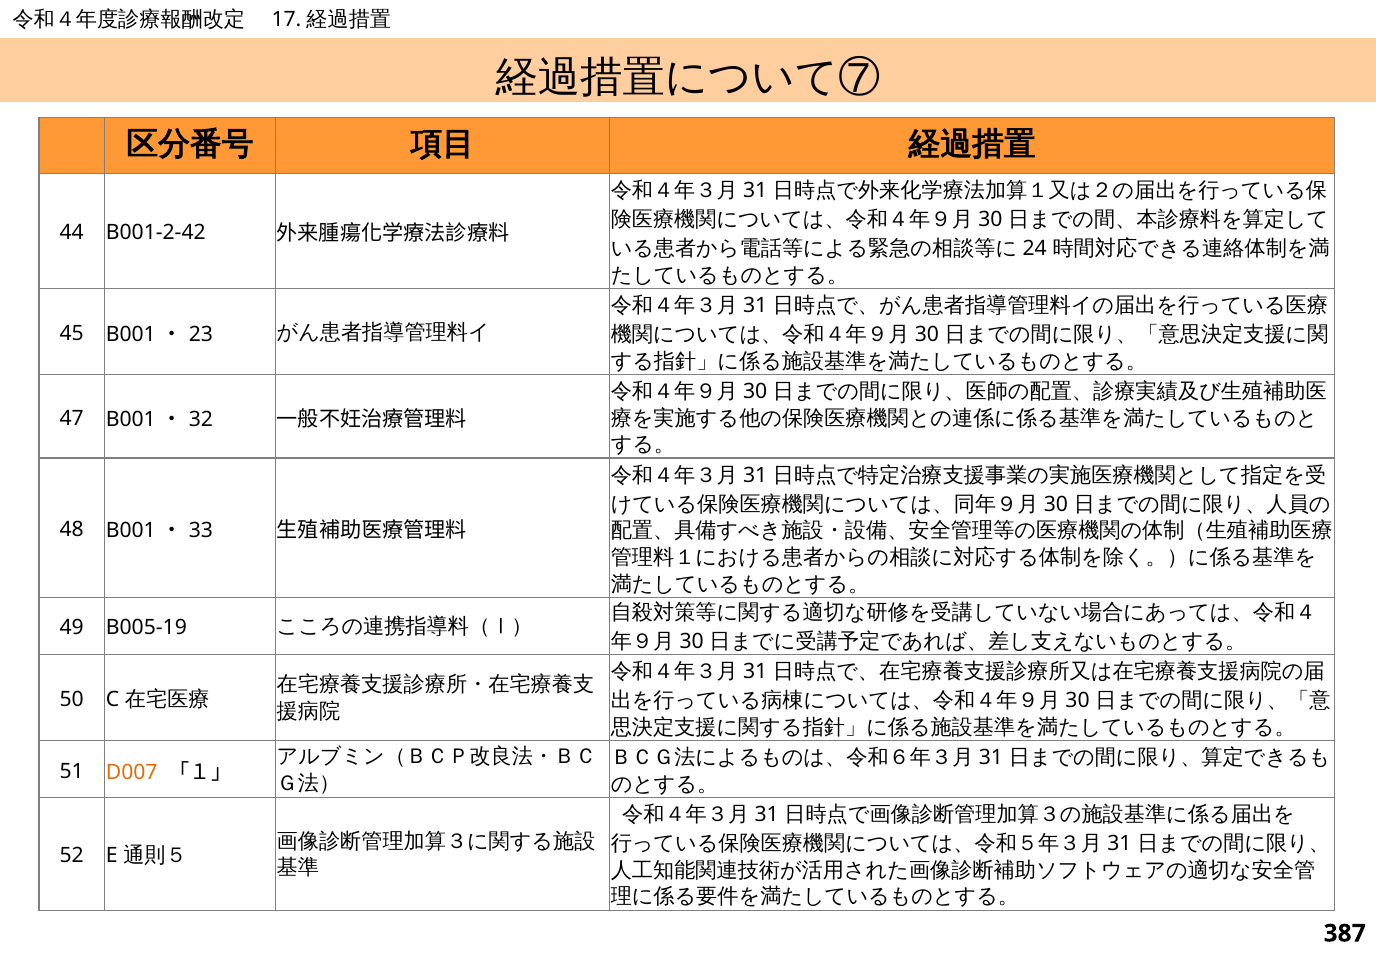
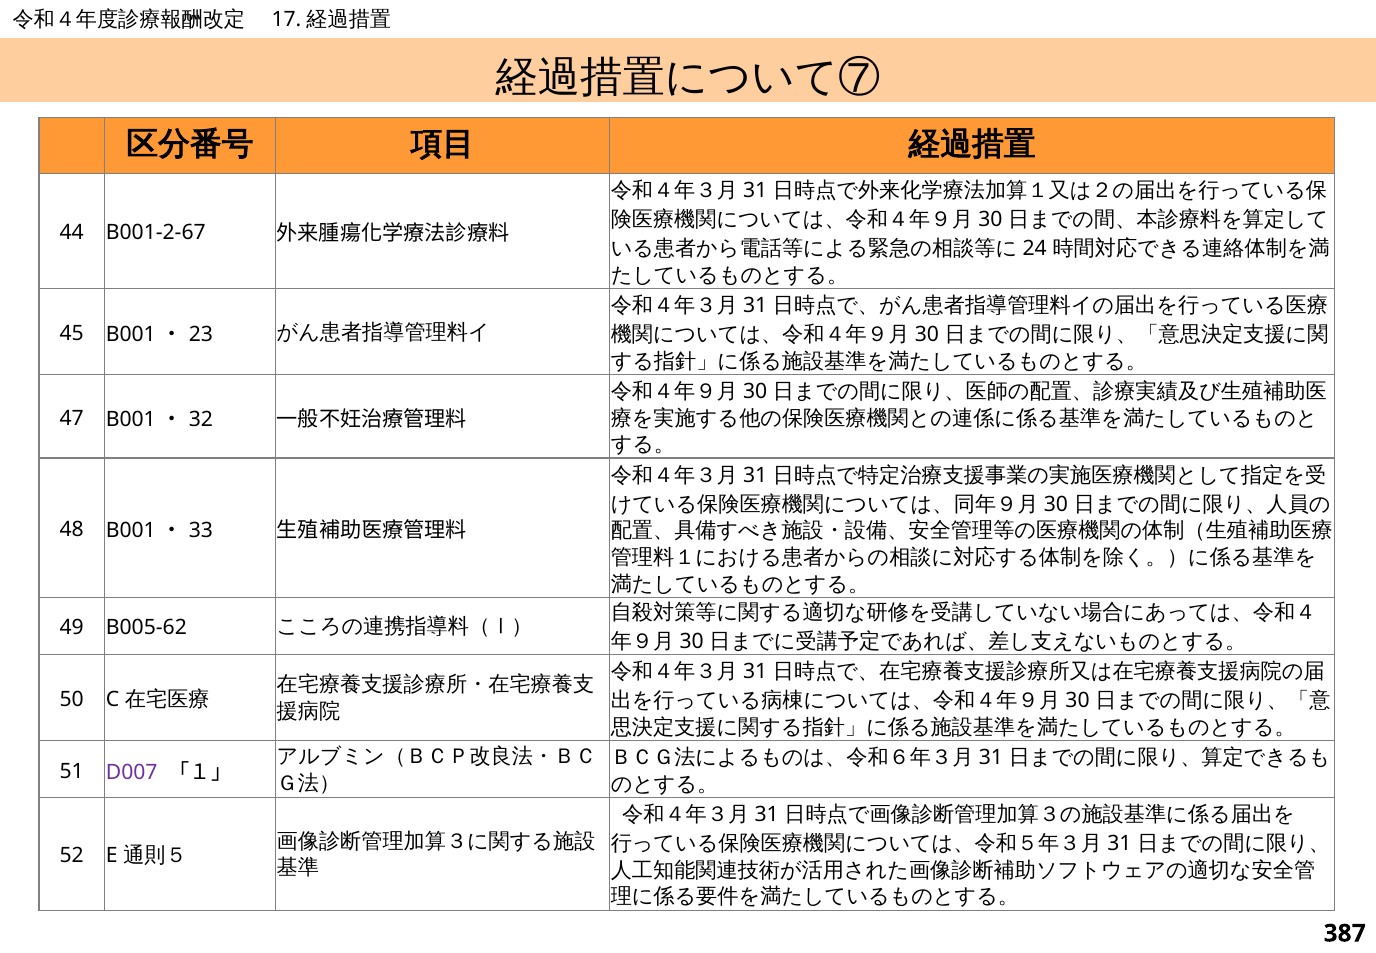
B001-2-42: B001-2-42 -> B001-2-67
B005-19: B005-19 -> B005-62
D007 colour: orange -> purple
